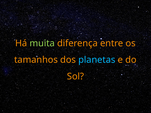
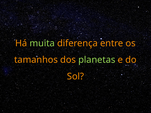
planetas colour: light blue -> light green
